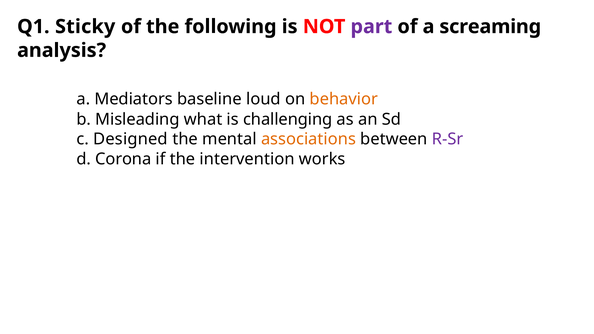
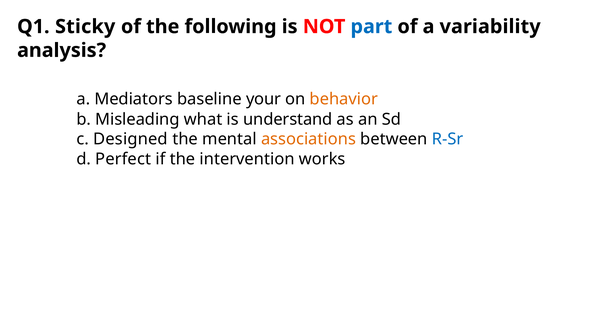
part colour: purple -> blue
screaming: screaming -> variability
loud: loud -> your
challenging: challenging -> understand
R-Sr colour: purple -> blue
Corona: Corona -> Perfect
